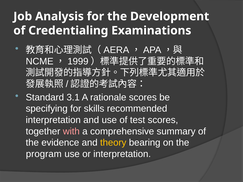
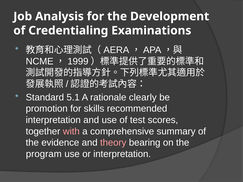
3.1: 3.1 -> 5.1
rationale scores: scores -> clearly
specifying: specifying -> promotion
theory colour: yellow -> pink
